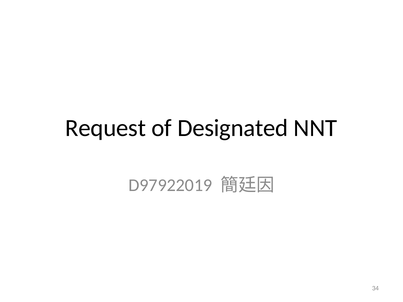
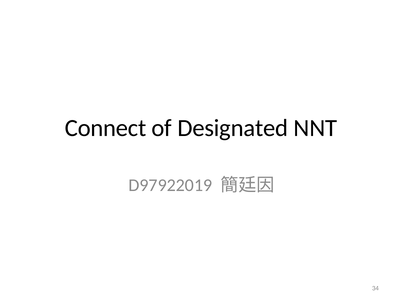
Request: Request -> Connect
